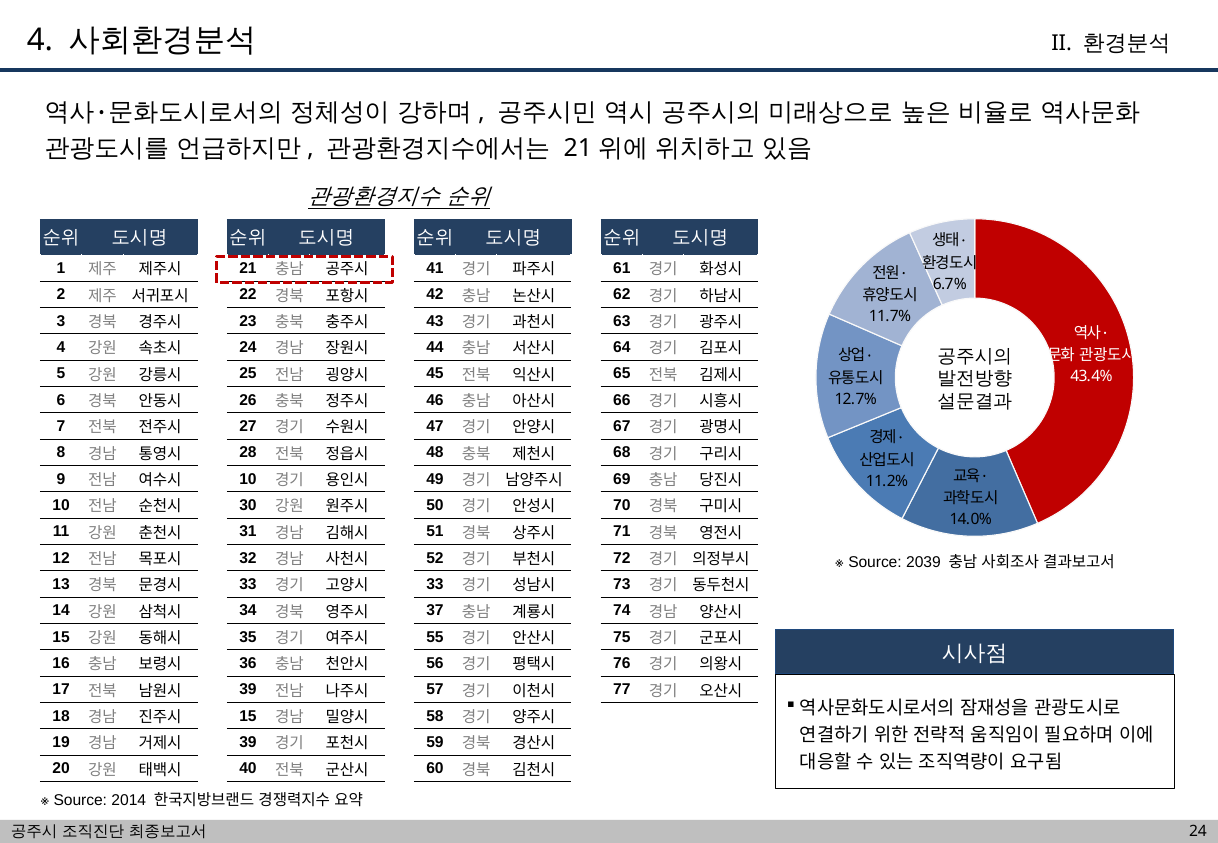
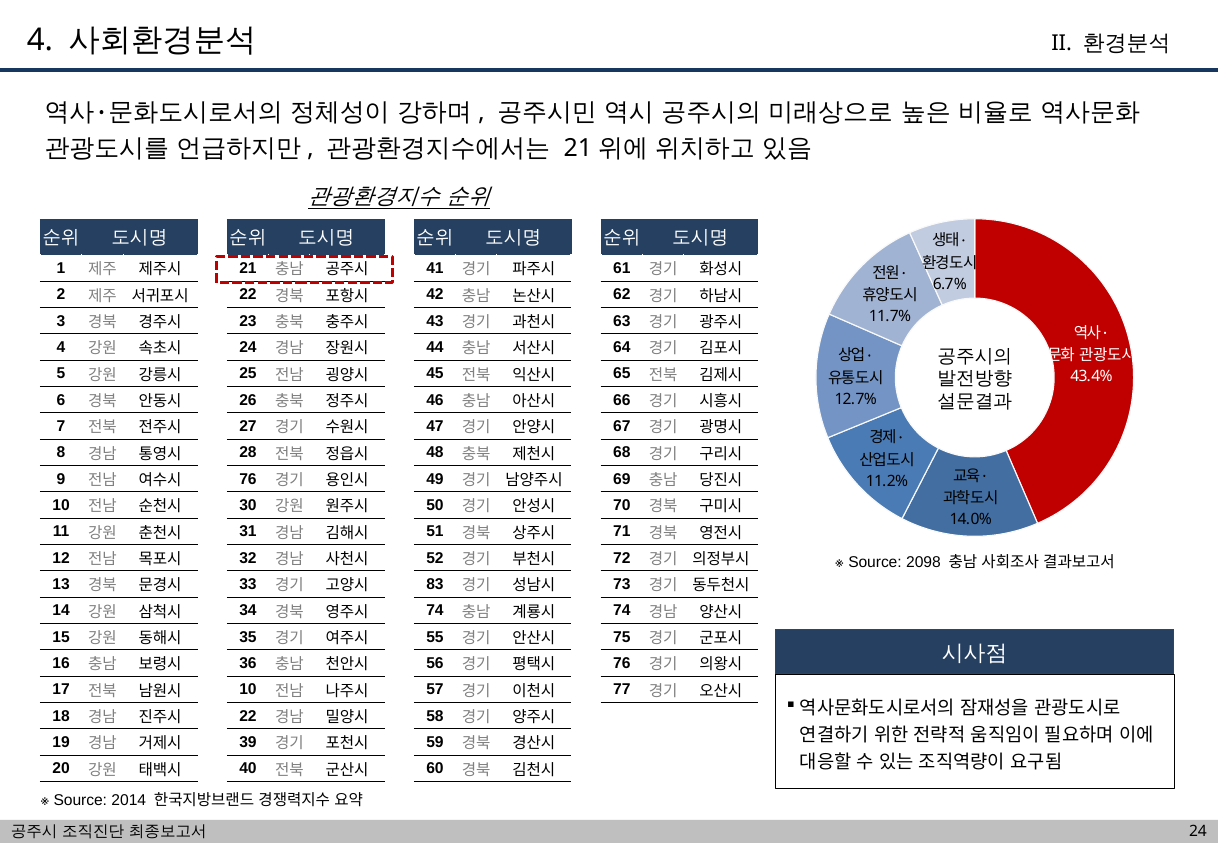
10 at (248, 479): 10 -> 76
2039: 2039 -> 2098
33 at (435, 585): 33 -> 83
37 at (435, 611): 37 -> 74
39 at (248, 690): 39 -> 10
15 at (248, 716): 15 -> 22
